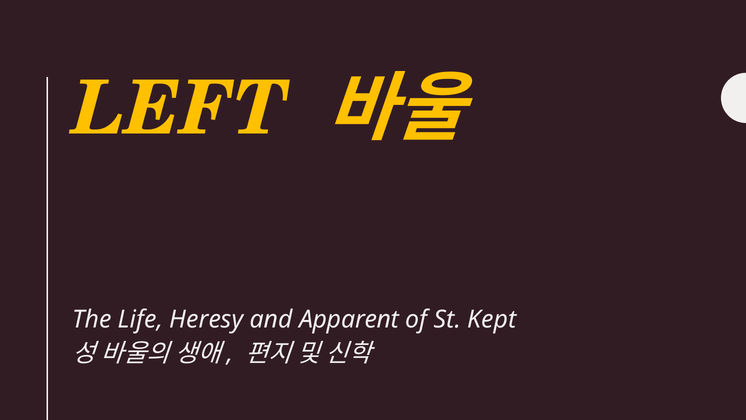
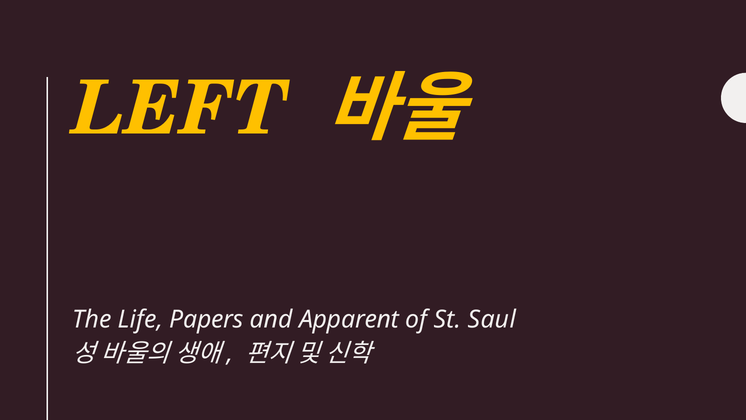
Heresy: Heresy -> Papers
Kept: Kept -> Saul
